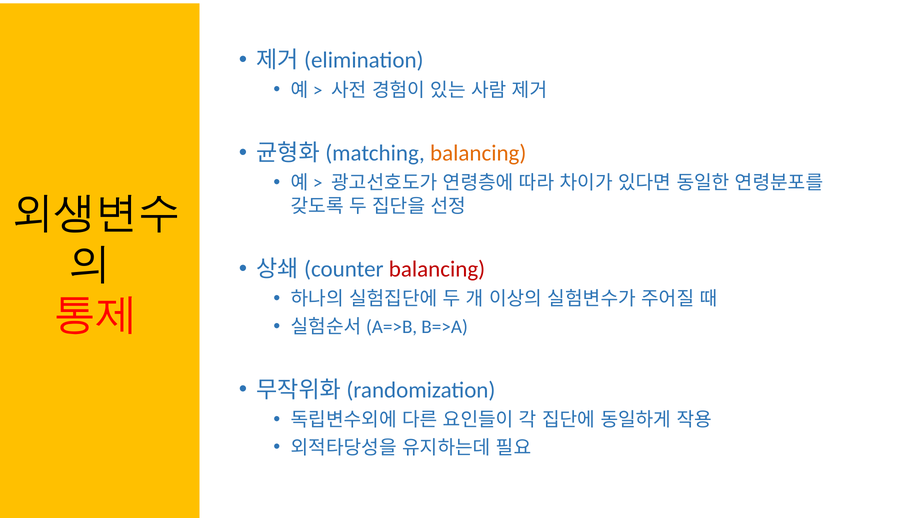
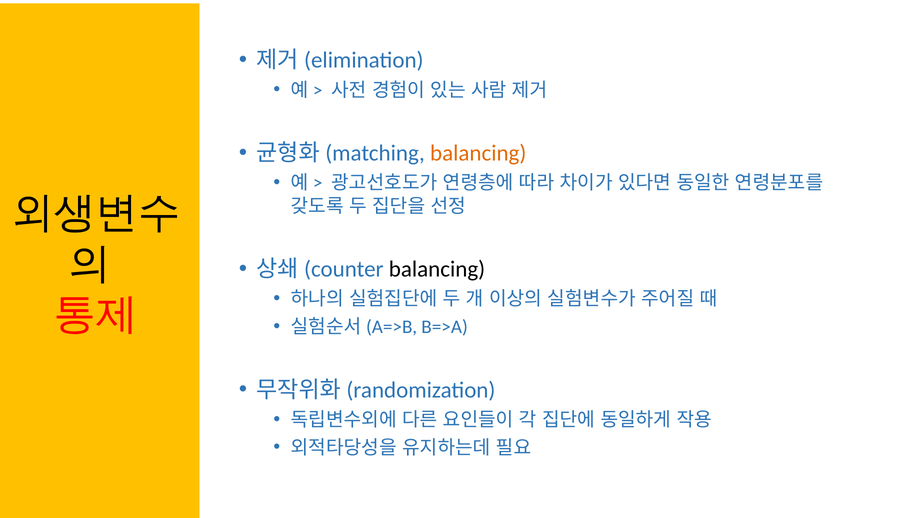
balancing at (437, 269) colour: red -> black
